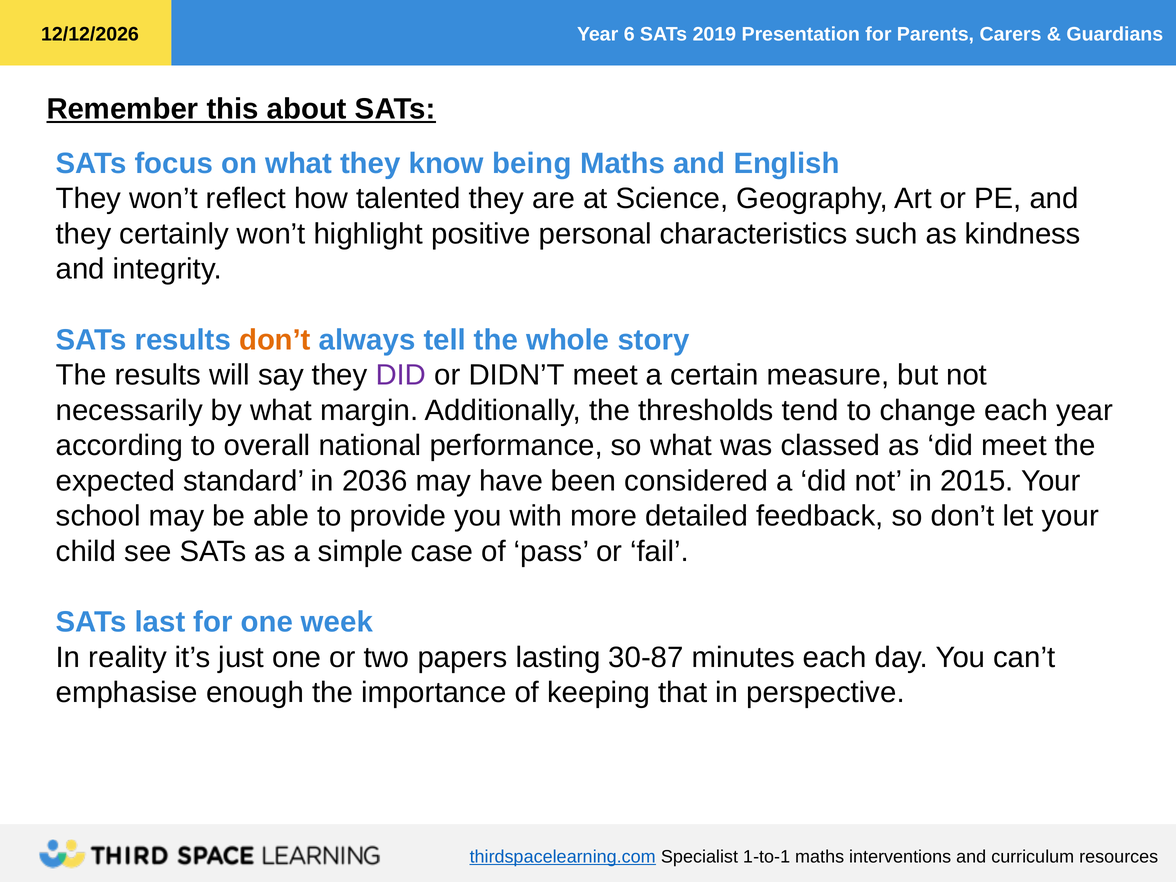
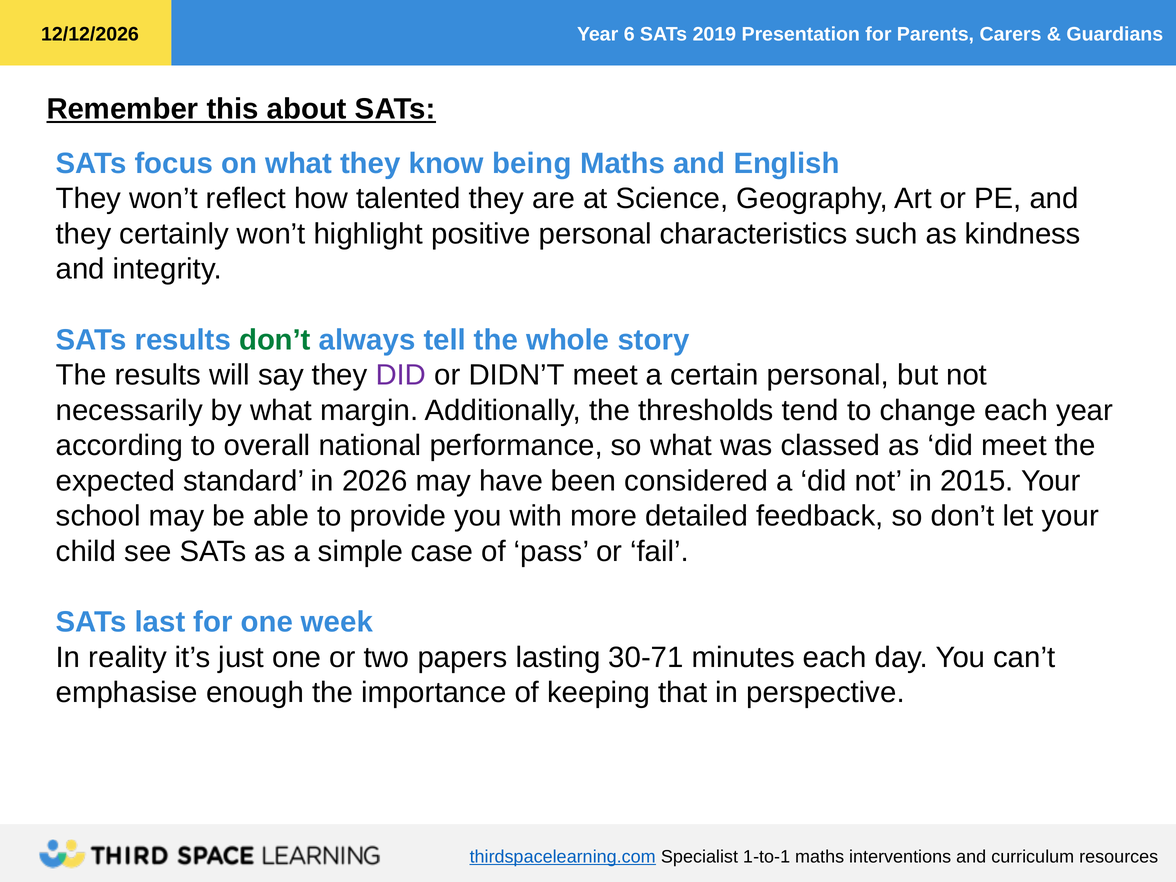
don’t at (275, 340) colour: orange -> green
certain measure: measure -> personal
2036: 2036 -> 2026
30-87: 30-87 -> 30-71
